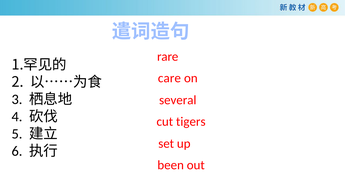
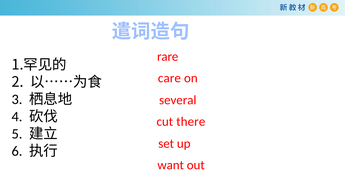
tigers: tigers -> there
been: been -> want
